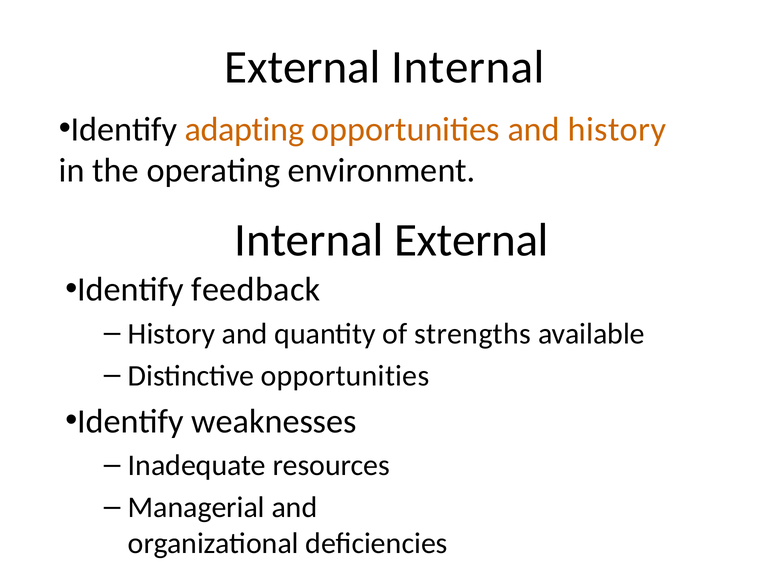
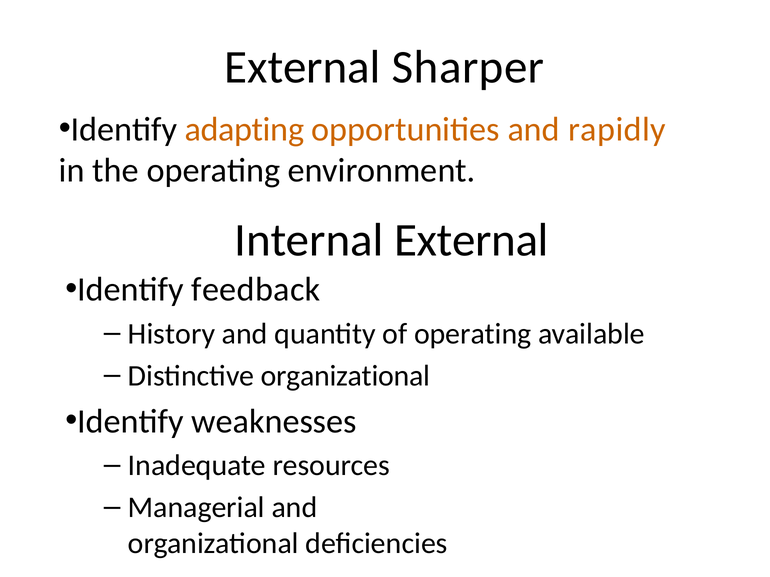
External Internal: Internal -> Sharper
and history: history -> rapidly
of strengths: strengths -> operating
Distinctive opportunities: opportunities -> organizational
